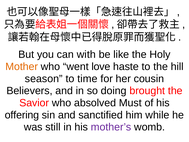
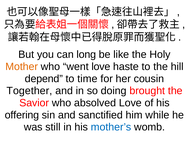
with: with -> long
season: season -> depend
Believers: Believers -> Together
absolved Must: Must -> Love
mother’s colour: purple -> blue
